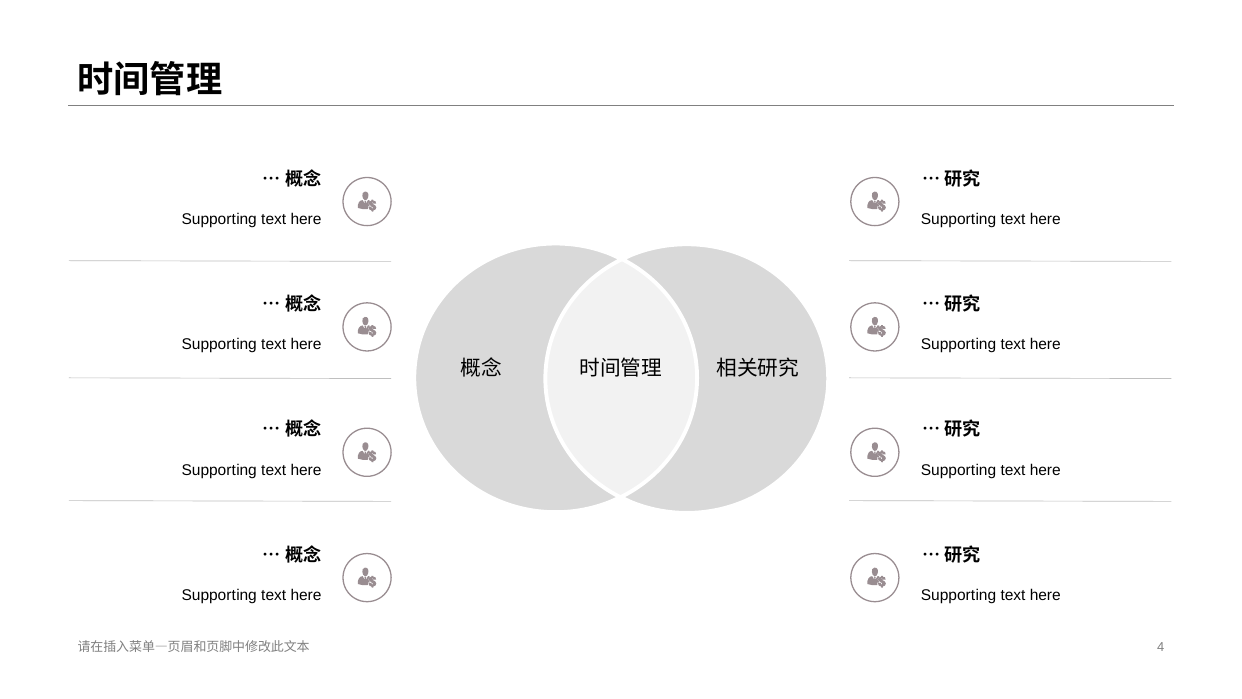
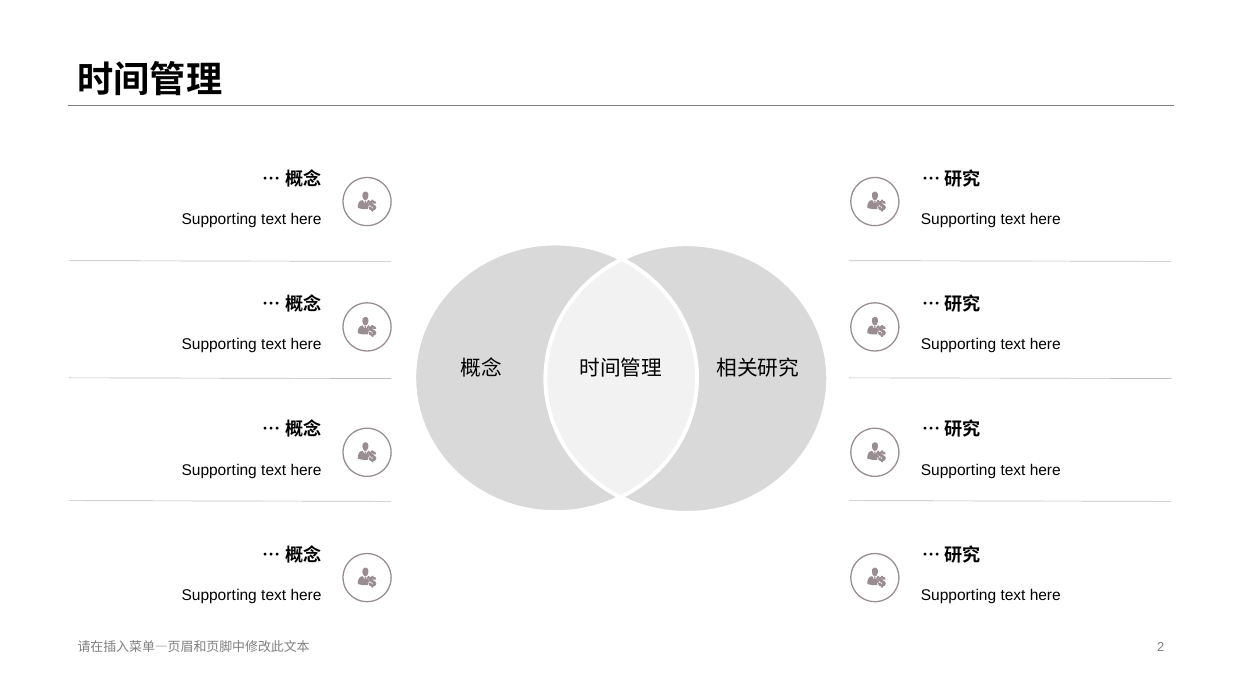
4: 4 -> 2
